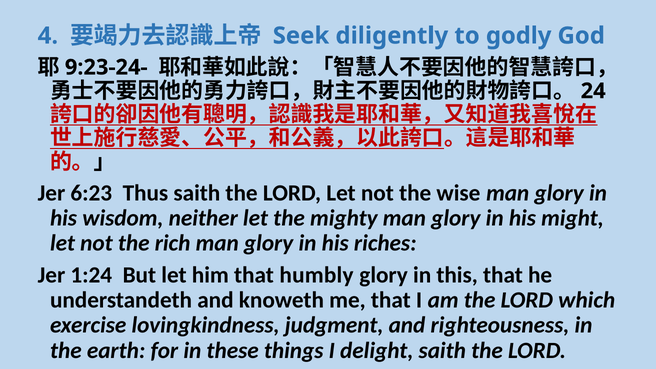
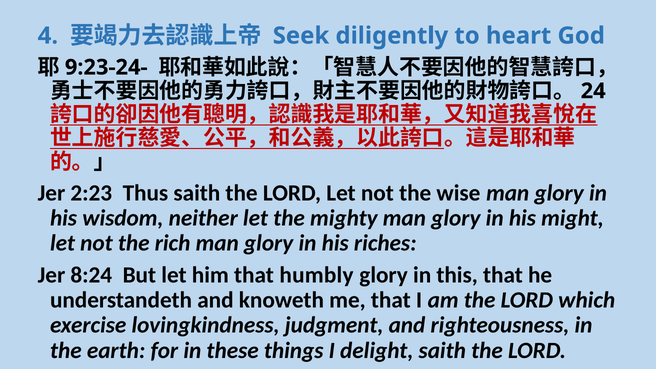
godly: godly -> heart
6:23: 6:23 -> 2:23
1:24: 1:24 -> 8:24
